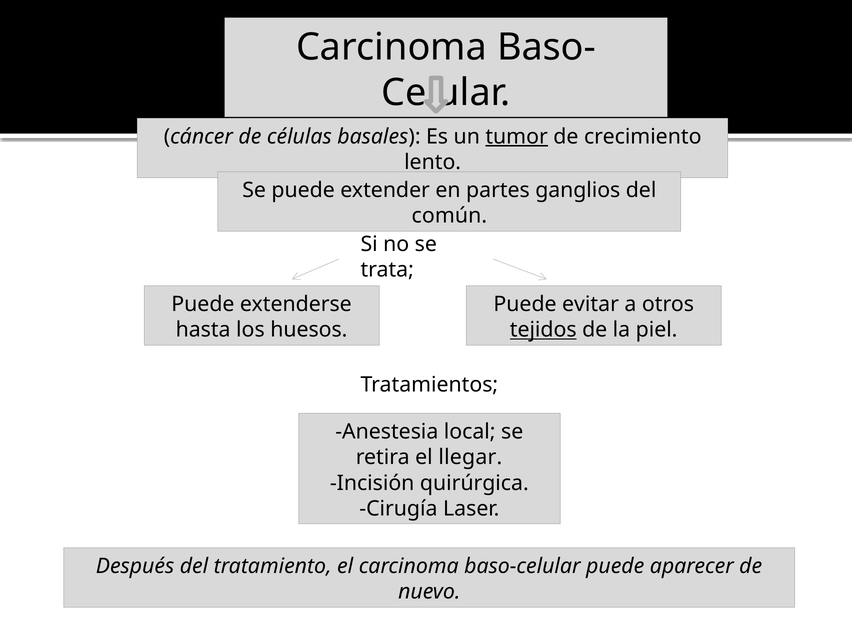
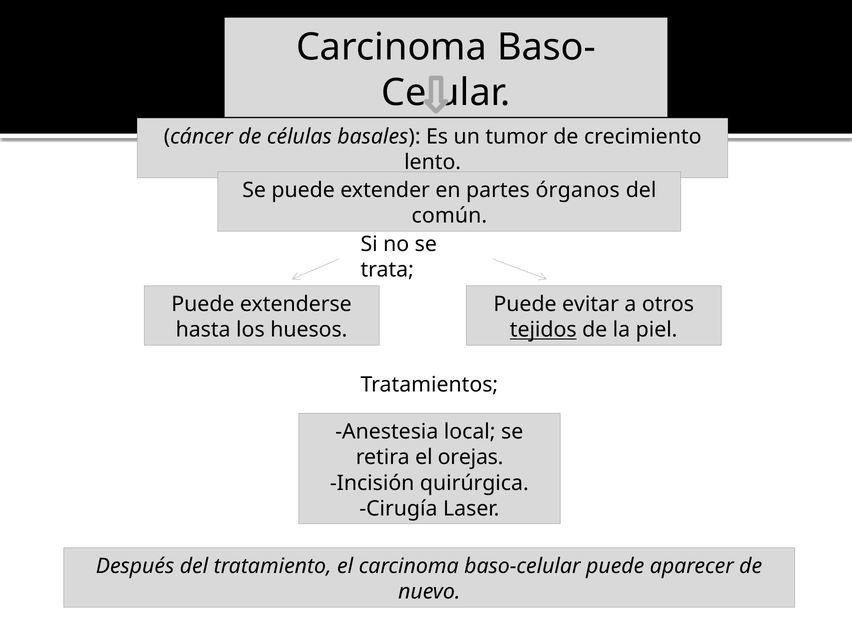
tumor underline: present -> none
ganglios: ganglios -> órganos
llegar: llegar -> orejas
